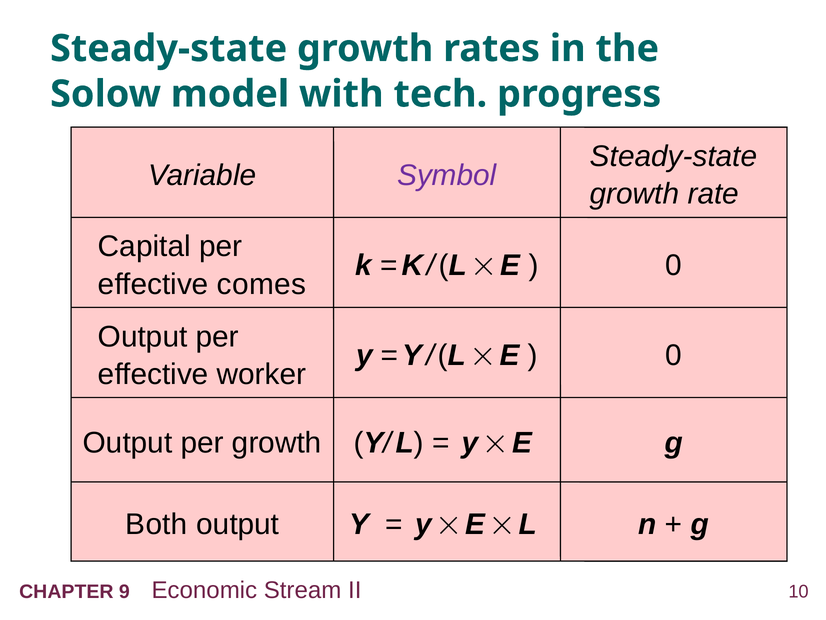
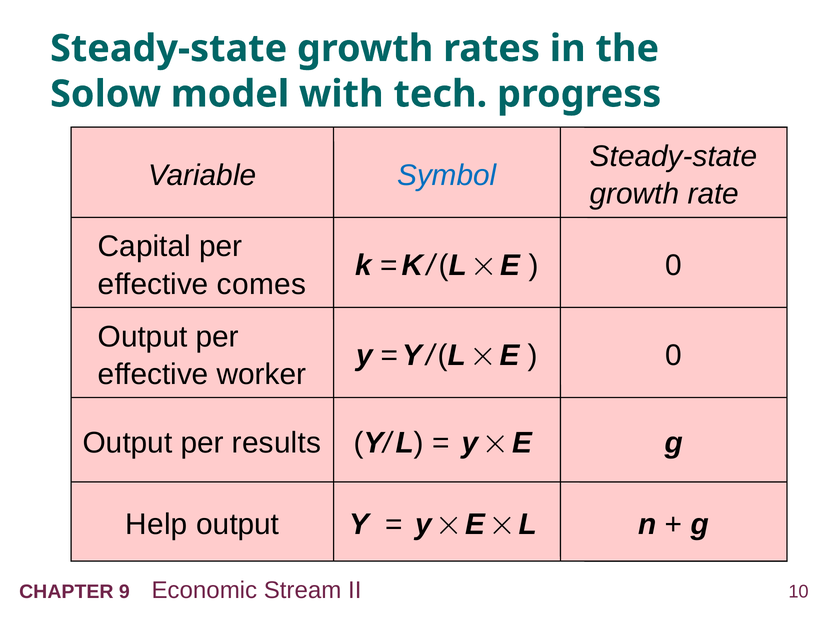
Symbol colour: purple -> blue
per growth: growth -> results
Both: Both -> Help
